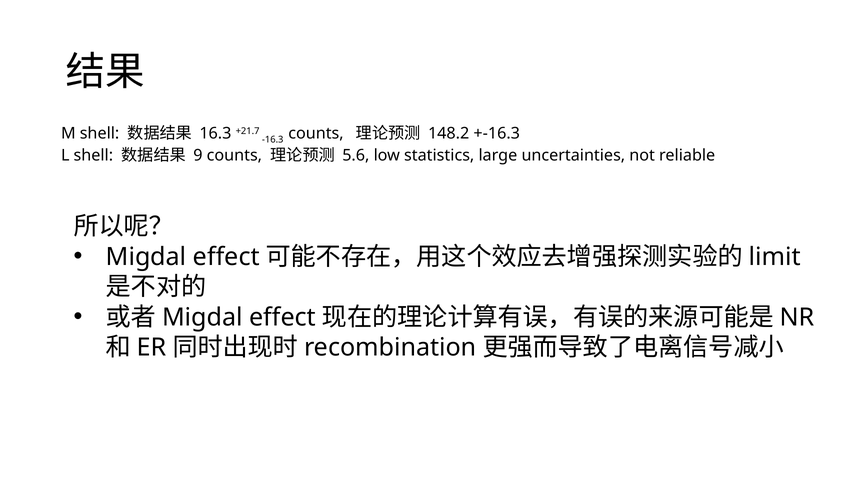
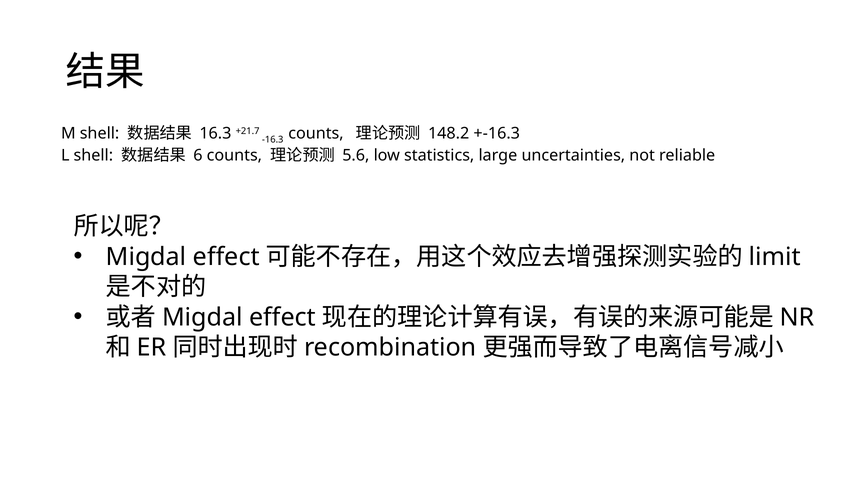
9: 9 -> 6
